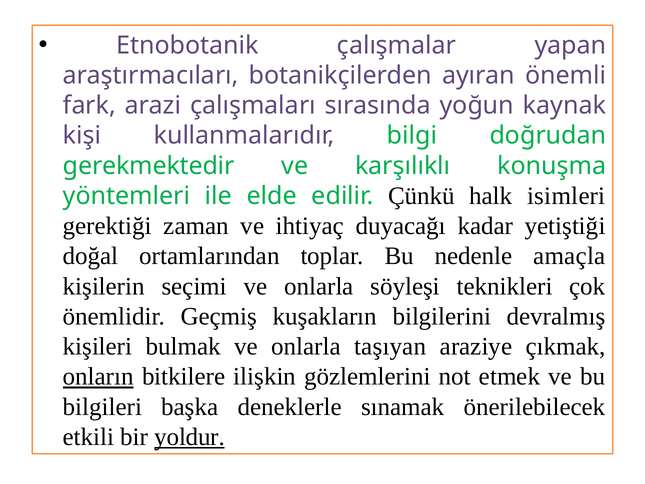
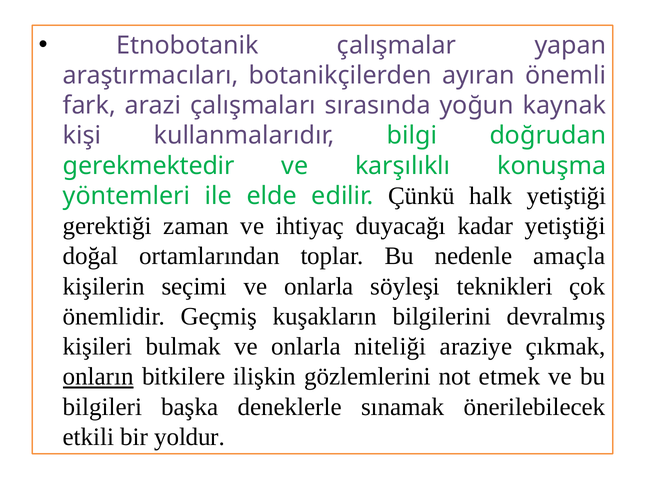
halk isimleri: isimleri -> yetiştiği
taşıyan: taşıyan -> niteliği
yoldur underline: present -> none
